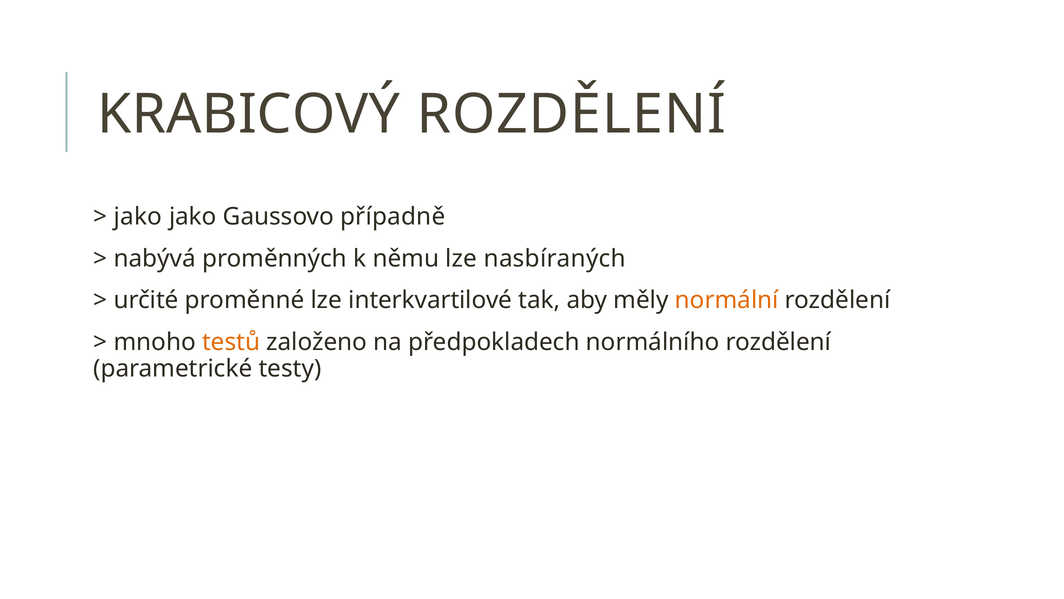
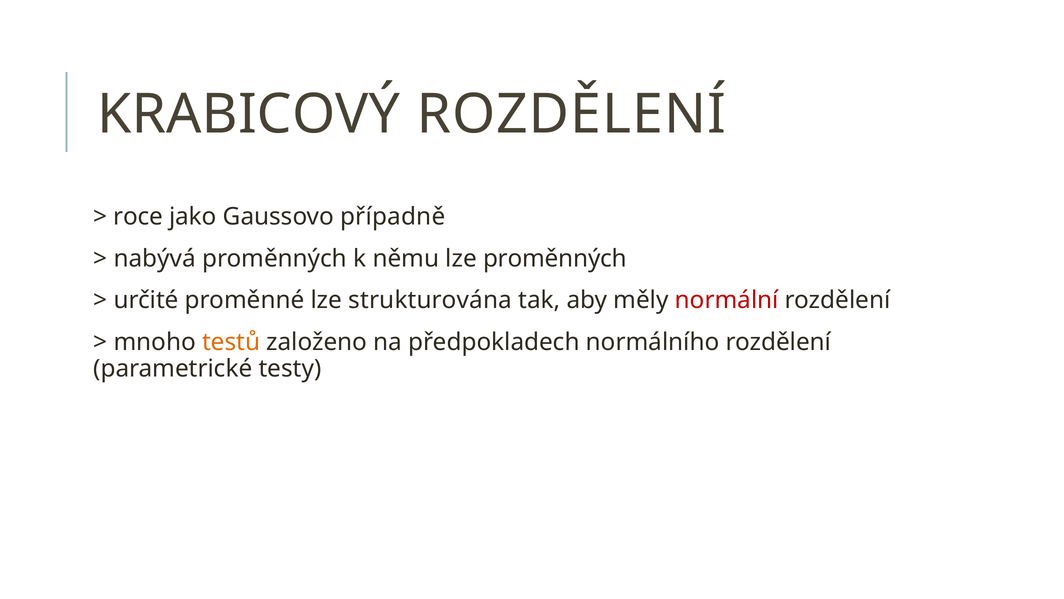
jako at (138, 216): jako -> roce
lze nasbíraných: nasbíraných -> proměnných
interkvartilové: interkvartilové -> strukturována
normální colour: orange -> red
